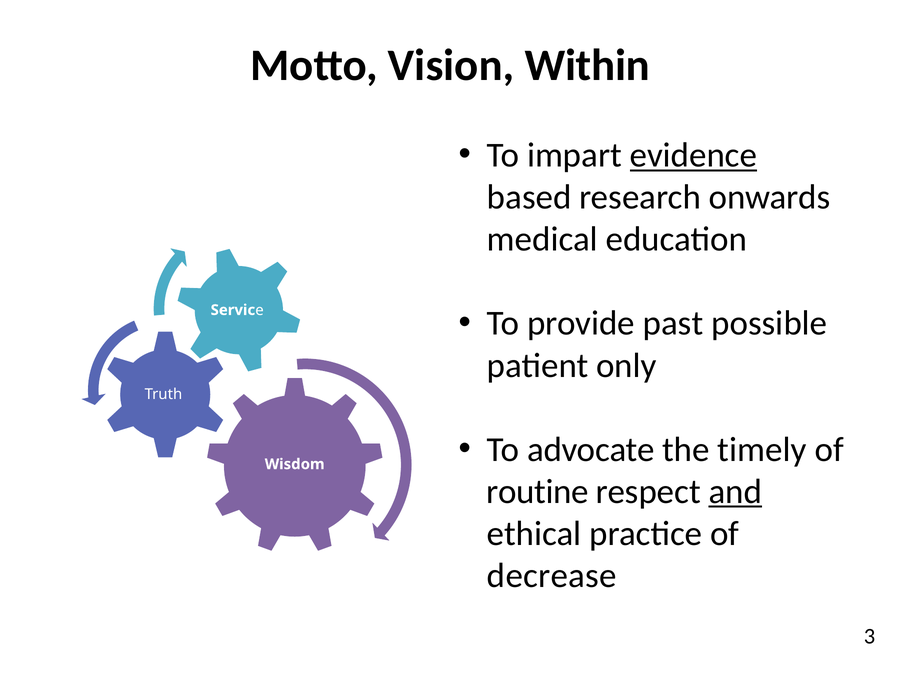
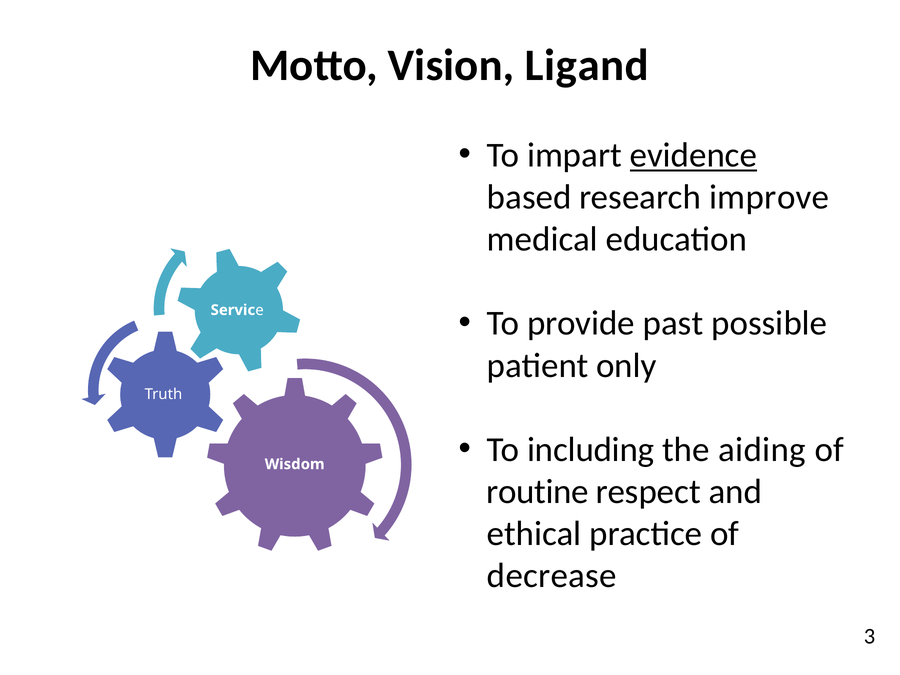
Within: Within -> Ligand
onwards: onwards -> improve
advocate: advocate -> including
timely: timely -> aiding
and underline: present -> none
